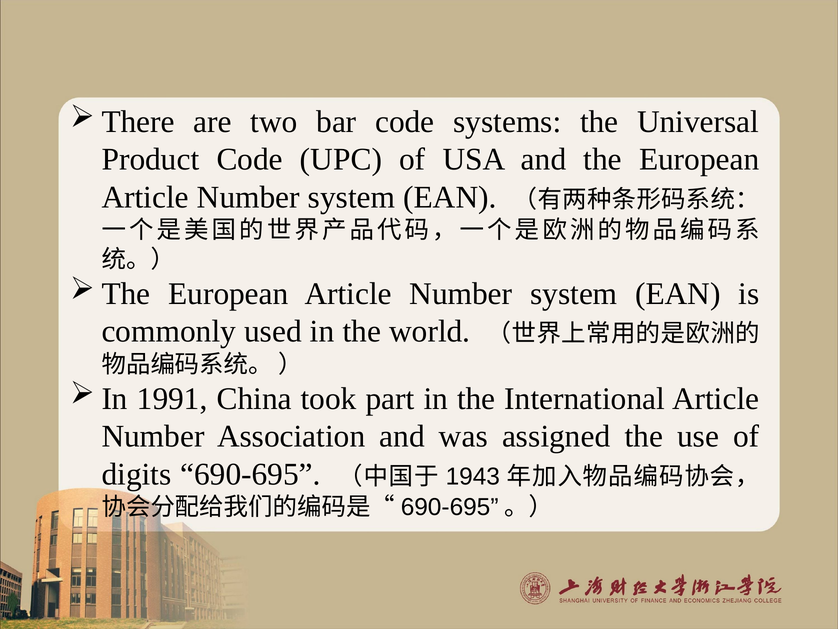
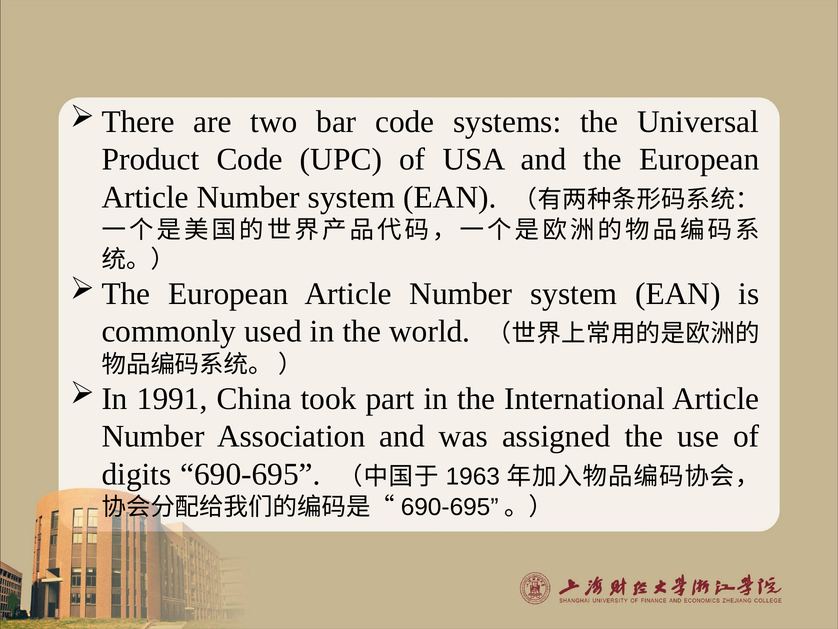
1943: 1943 -> 1963
